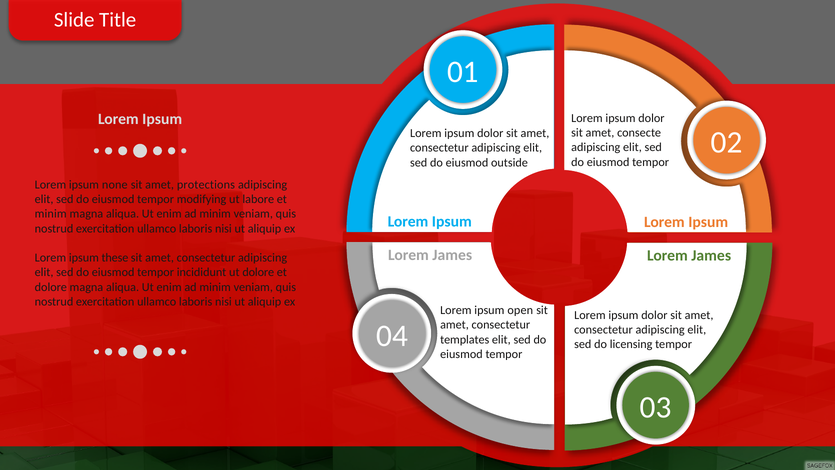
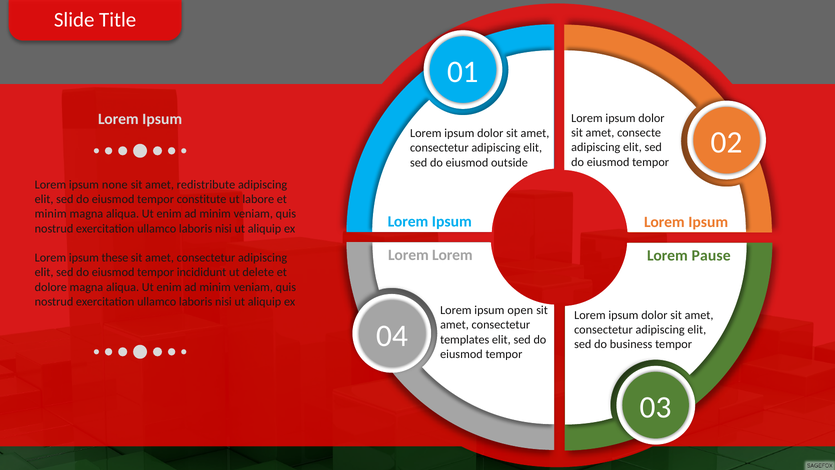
protections: protections -> redistribute
modifying: modifying -> constitute
James at (452, 255): James -> Lorem
James at (711, 255): James -> Pause
ut dolore: dolore -> delete
licensing: licensing -> business
